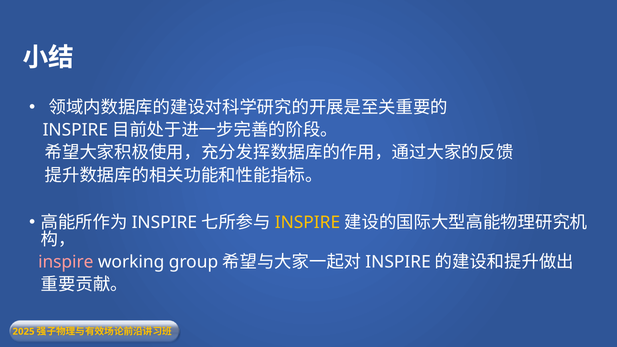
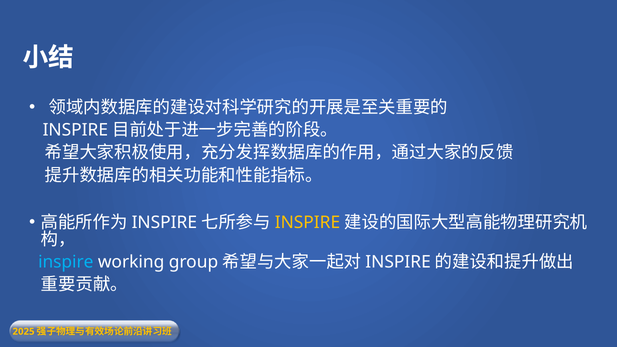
inspire at (66, 262) colour: pink -> light blue
